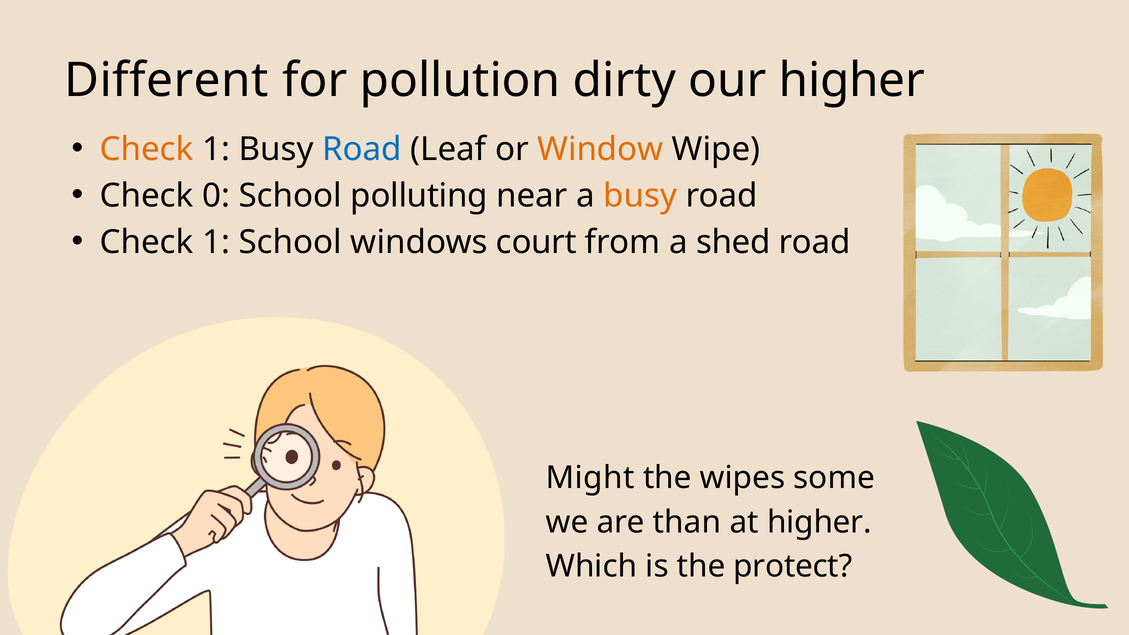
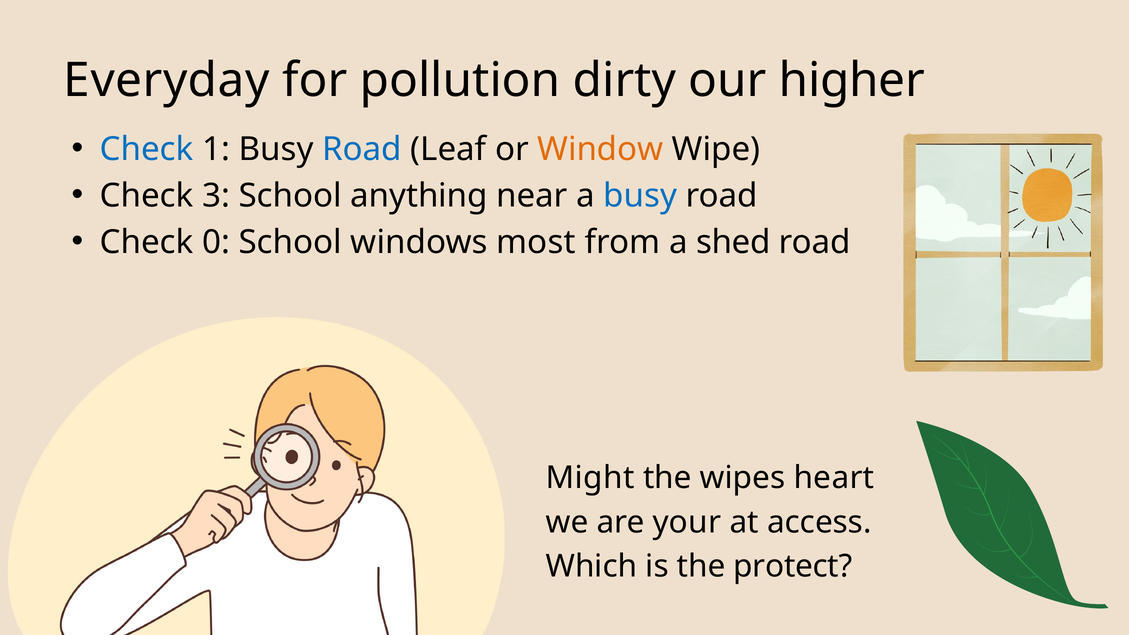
Different: Different -> Everyday
Check at (147, 149) colour: orange -> blue
0: 0 -> 3
polluting: polluting -> anything
busy at (640, 196) colour: orange -> blue
1 at (216, 242): 1 -> 0
court: court -> most
some: some -> heart
than: than -> your
at higher: higher -> access
